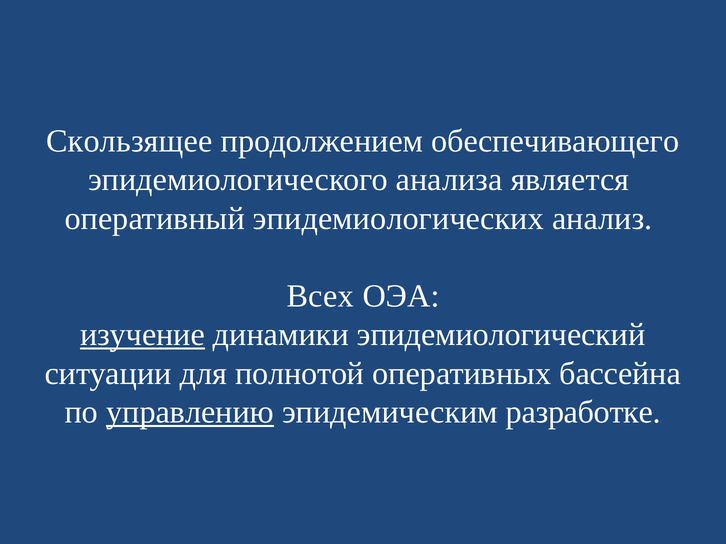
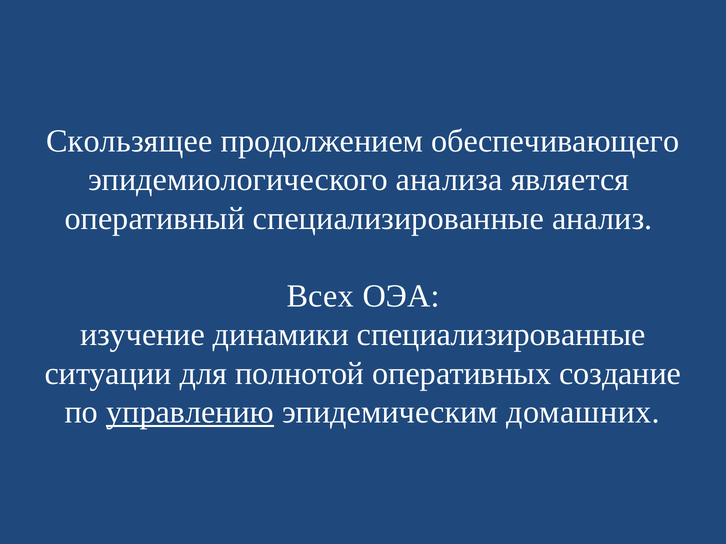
оперативный эпидемиологических: эпидемиологических -> специализированные
изучение underline: present -> none
динамики эпидемиологический: эпидемиологический -> специализированные
бассейна: бассейна -> создание
разработке: разработке -> домашних
